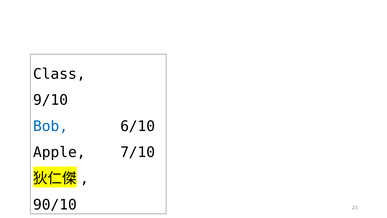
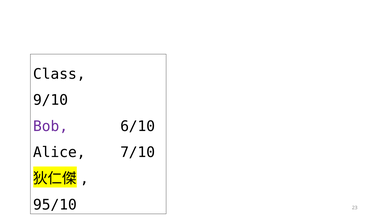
Bob colour: blue -> purple
Apple: Apple -> Alice
90/10: 90/10 -> 95/10
